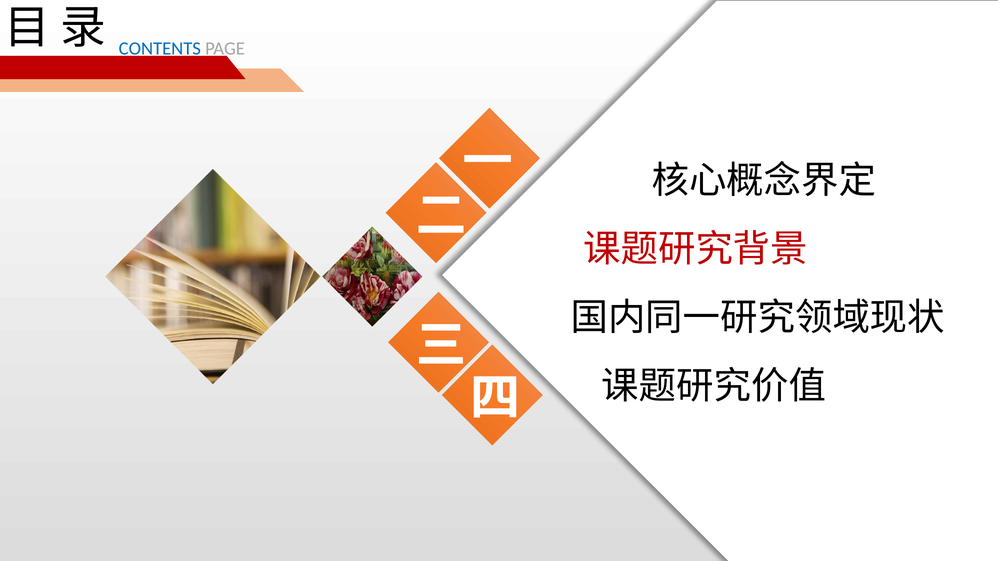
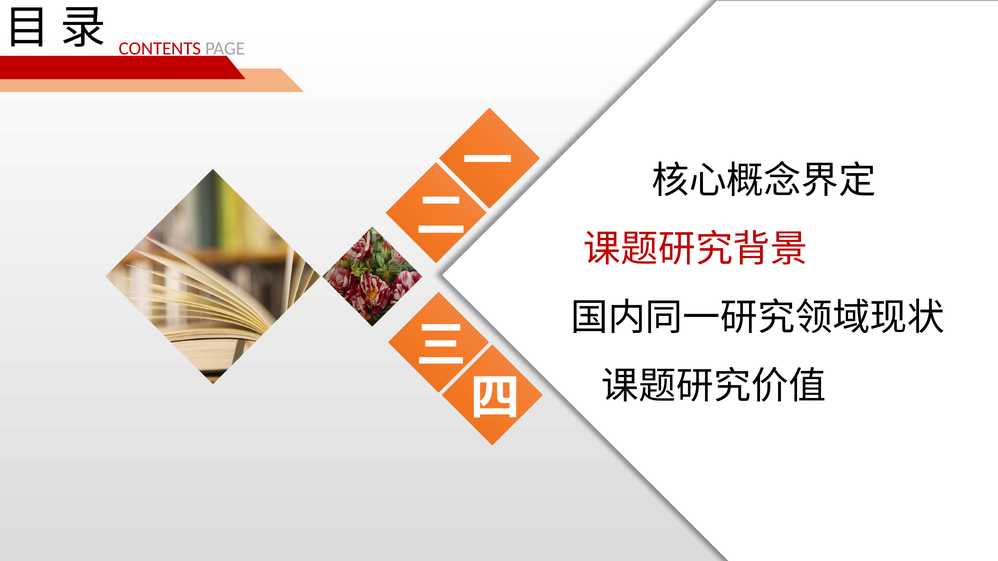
CONTENTS colour: blue -> red
